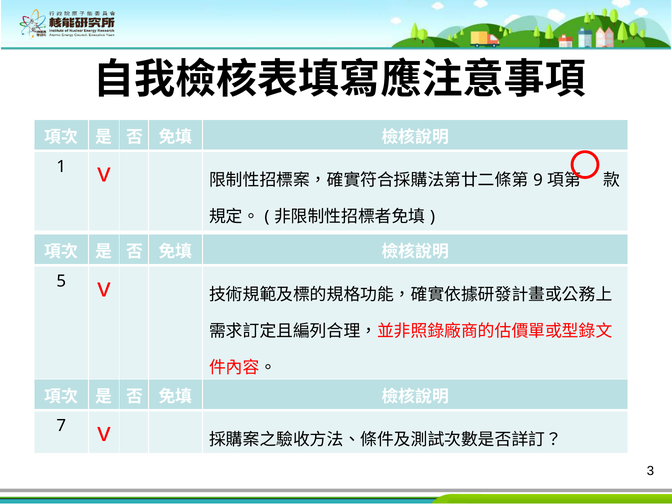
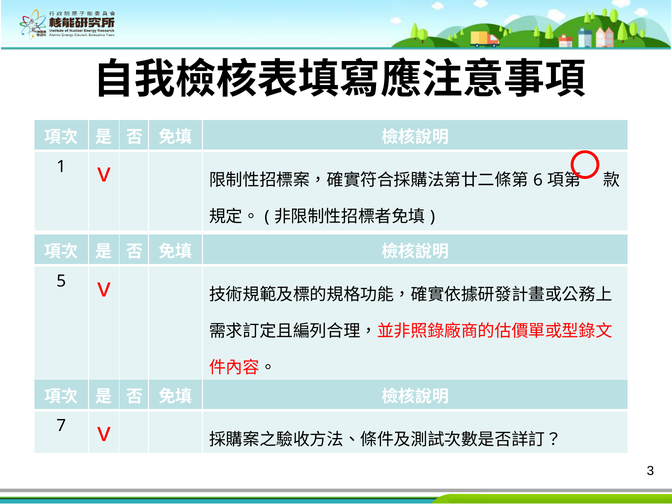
9: 9 -> 6
